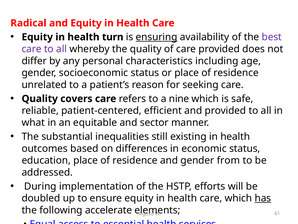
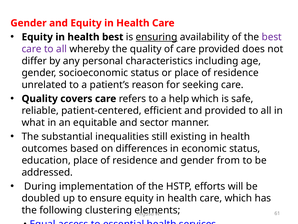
Radical at (28, 23): Radical -> Gender
health turn: turn -> best
nine: nine -> help
has underline: present -> none
accelerate: accelerate -> clustering
